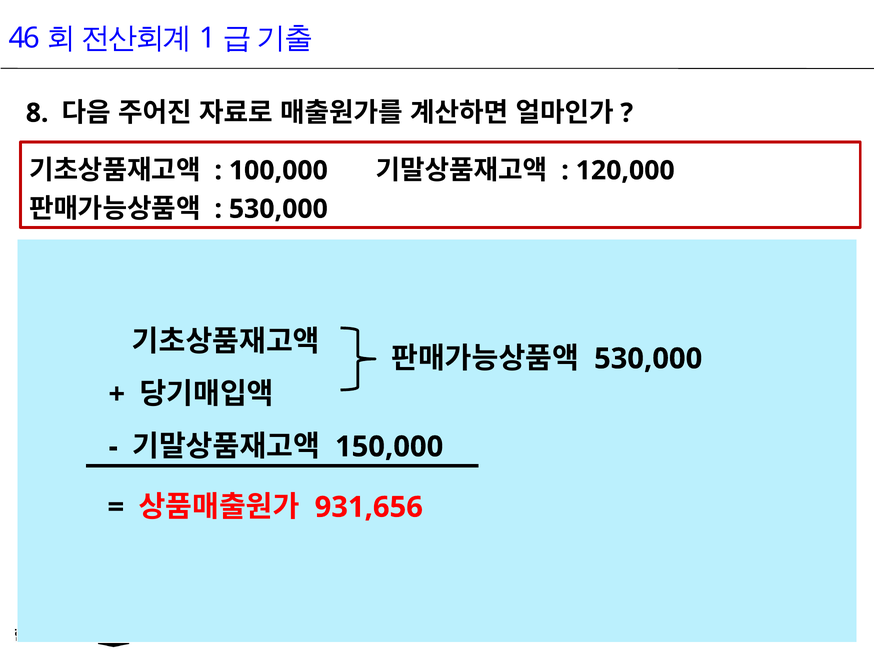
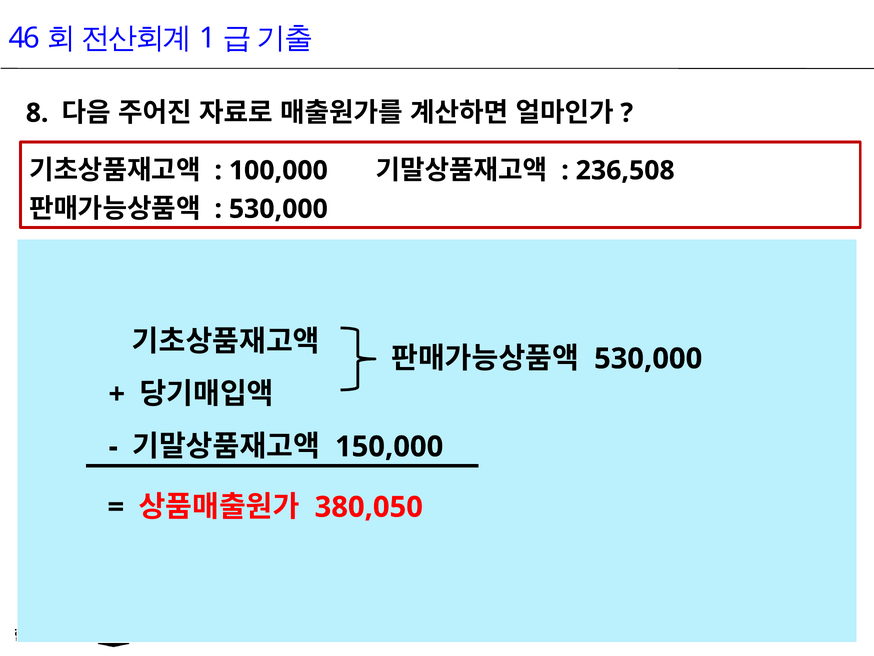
120,000: 120,000 -> 236,508
931,656: 931,656 -> 380,050
